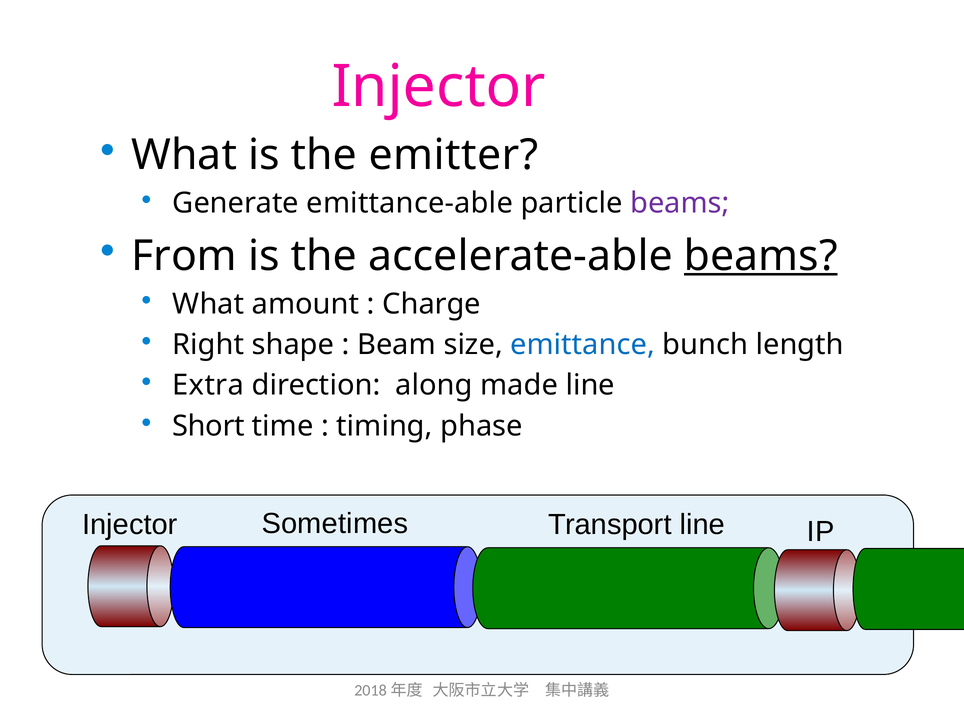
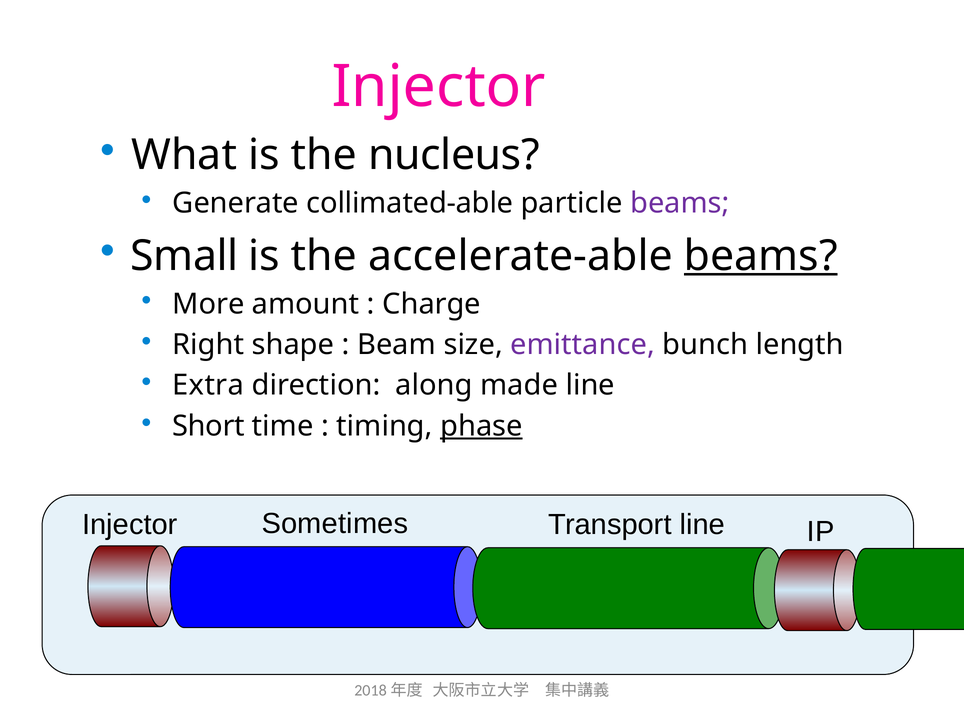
emitter: emitter -> nucleus
emittance-able: emittance-able -> collimated-able
From: From -> Small
What at (208, 304): What -> More
emittance colour: blue -> purple
phase underline: none -> present
